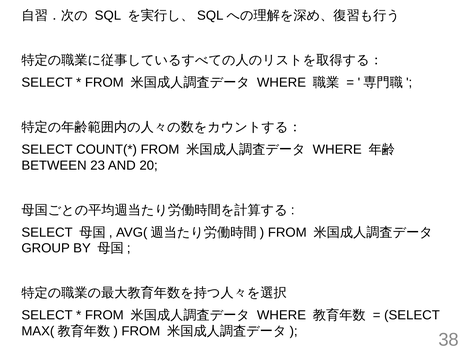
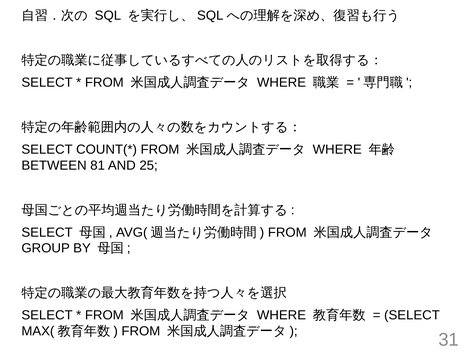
23: 23 -> 81
20: 20 -> 25
38: 38 -> 31
